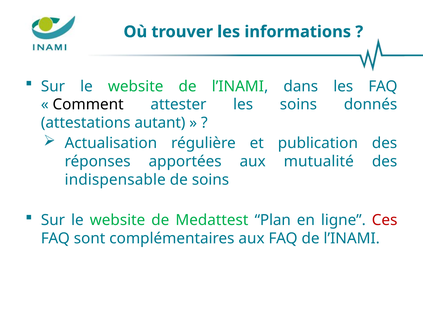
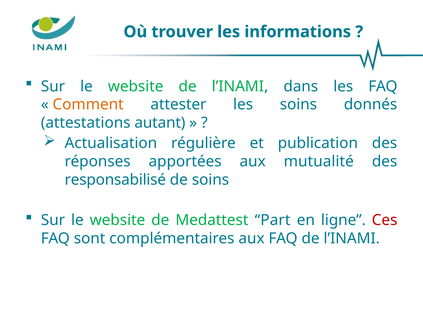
Comment colour: black -> orange
indispensable: indispensable -> responsabilisé
Plan: Plan -> Part
